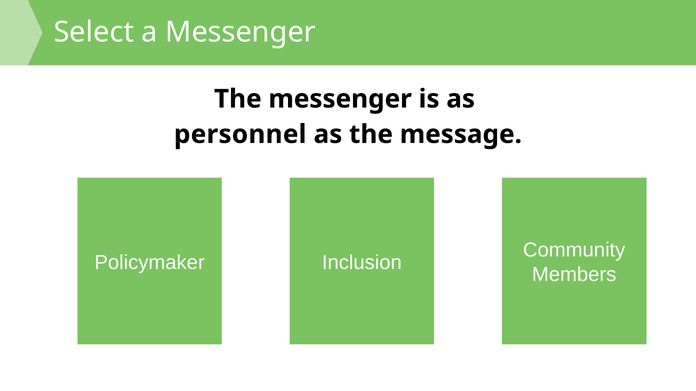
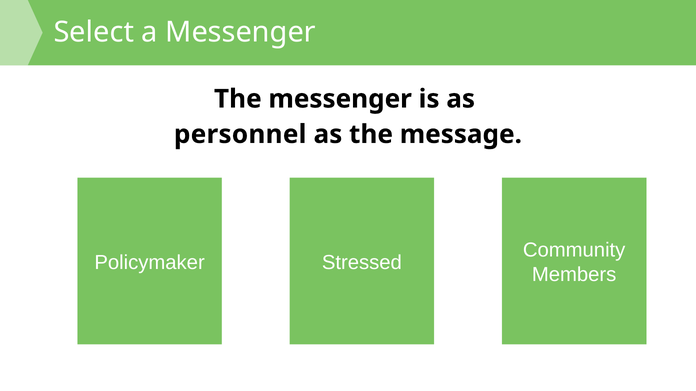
Inclusion: Inclusion -> Stressed
